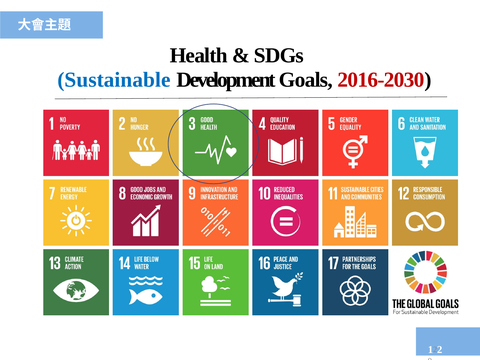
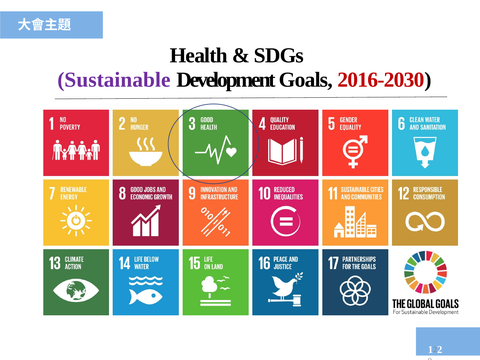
Sustainable colour: blue -> purple
